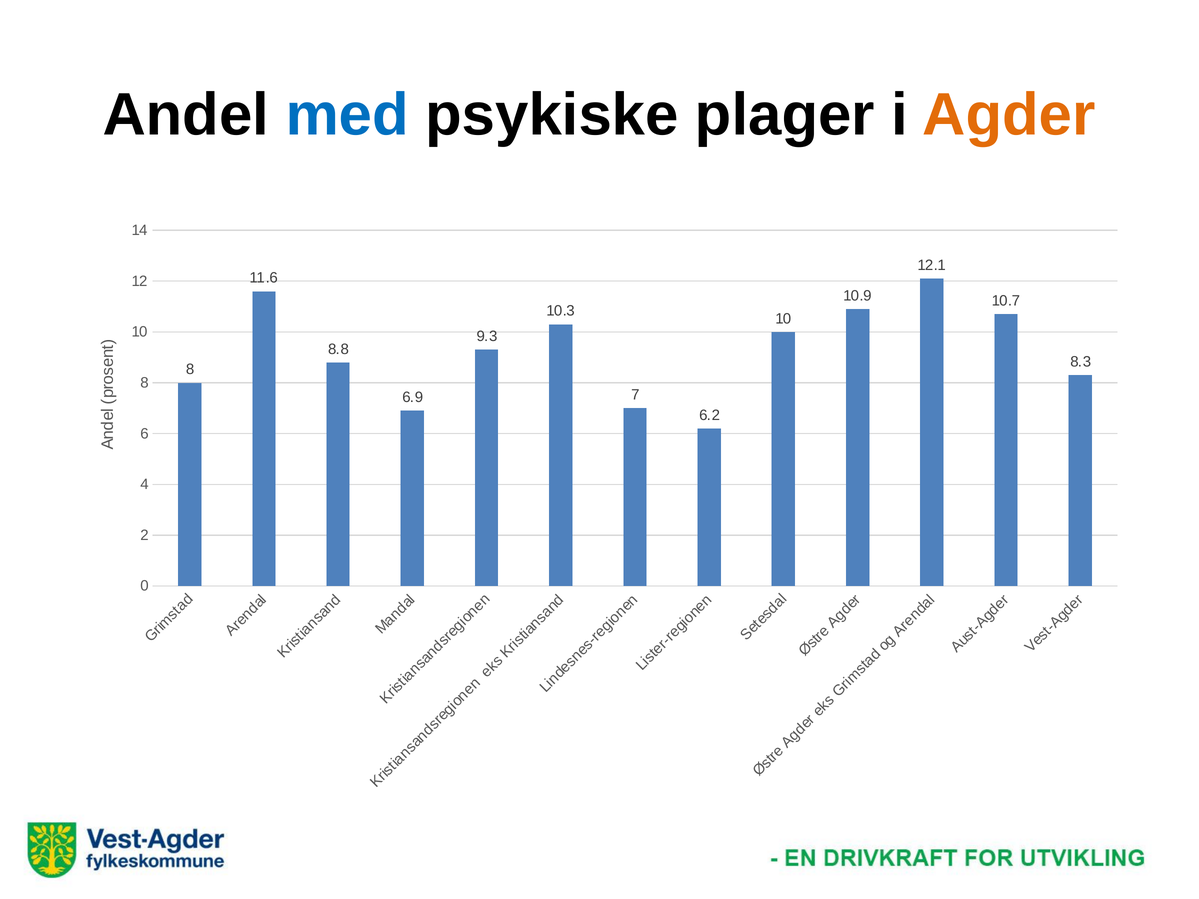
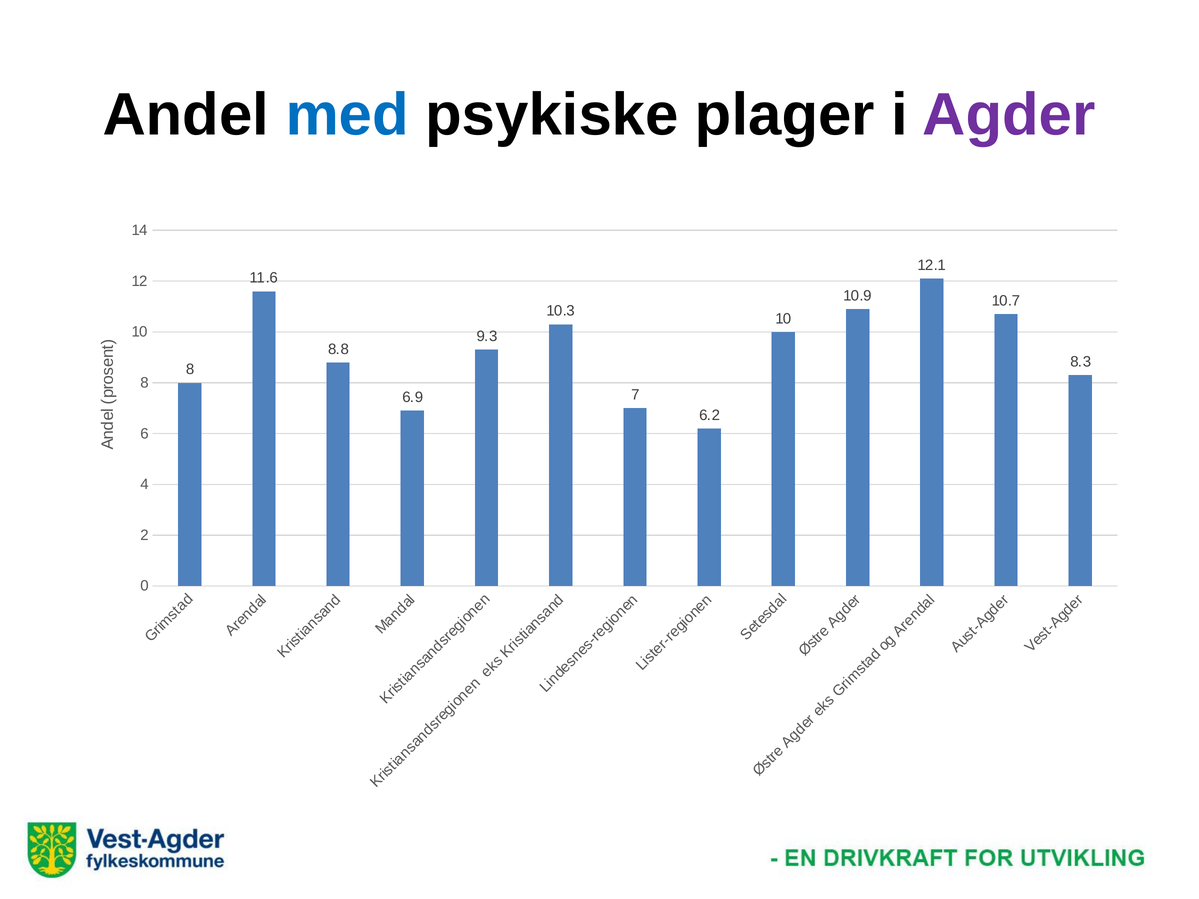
Agder colour: orange -> purple
